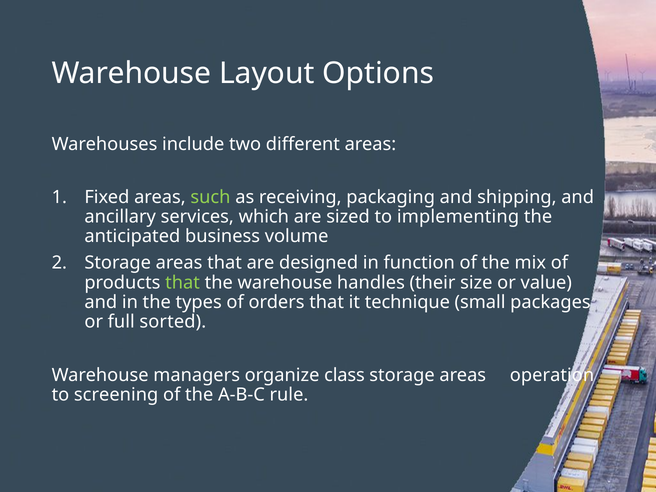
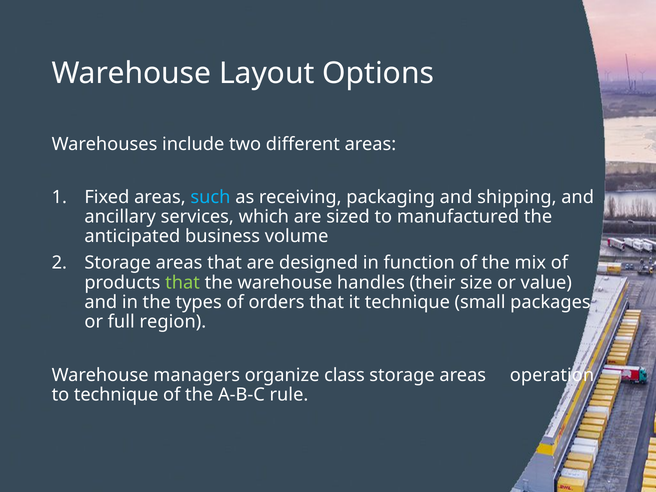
such colour: light green -> light blue
implementing: implementing -> manufactured
sorted: sorted -> region
to screening: screening -> technique
